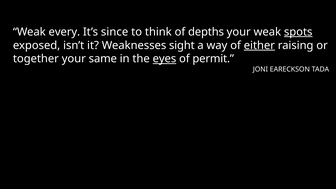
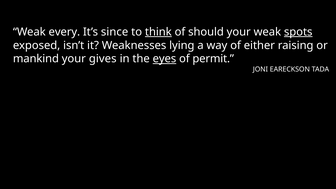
think underline: none -> present
depths: depths -> should
sight: sight -> lying
either underline: present -> none
together: together -> mankind
same: same -> gives
